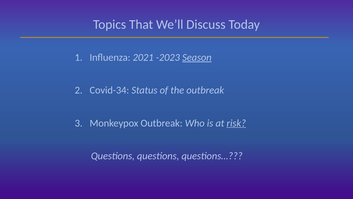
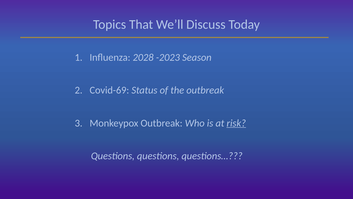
2021: 2021 -> 2028
Season underline: present -> none
Covid-34: Covid-34 -> Covid-69
